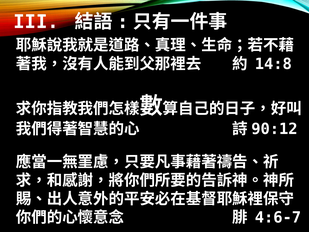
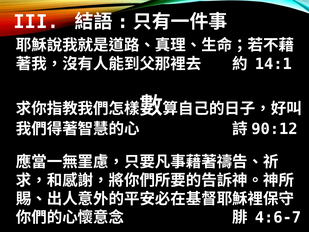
14:8: 14:8 -> 14:1
